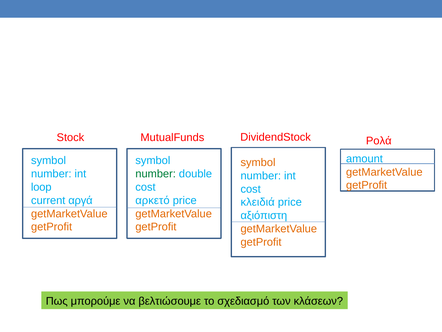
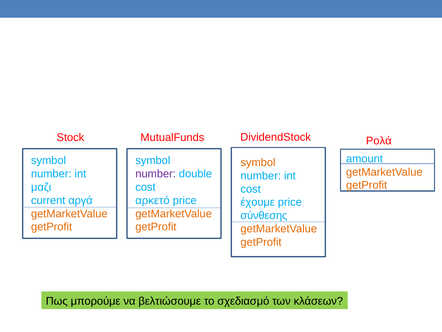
number at (156, 174) colour: green -> purple
loop: loop -> μαζι
κλειδιά: κλειδιά -> έχουμε
αξιόπιστη: αξιόπιστη -> σύνθεσης
